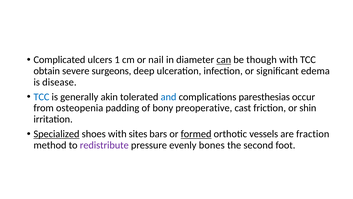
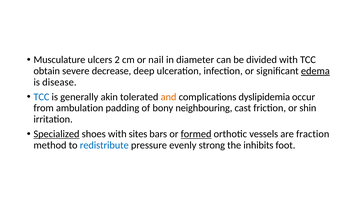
Complicated: Complicated -> Musculature
1: 1 -> 2
can underline: present -> none
though: though -> divided
surgeons: surgeons -> decrease
edema underline: none -> present
and colour: blue -> orange
paresthesias: paresthesias -> dyslipidemia
osteopenia: osteopenia -> ambulation
preoperative: preoperative -> neighbouring
redistribute colour: purple -> blue
bones: bones -> strong
second: second -> inhibits
